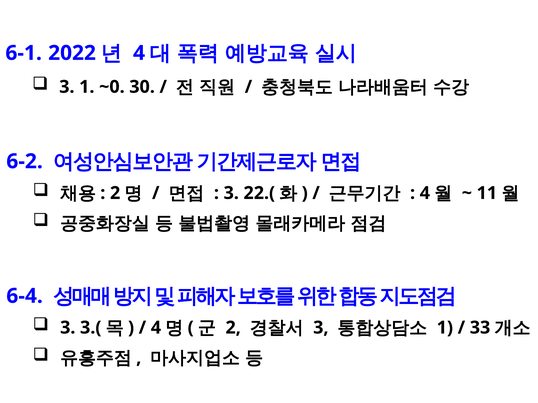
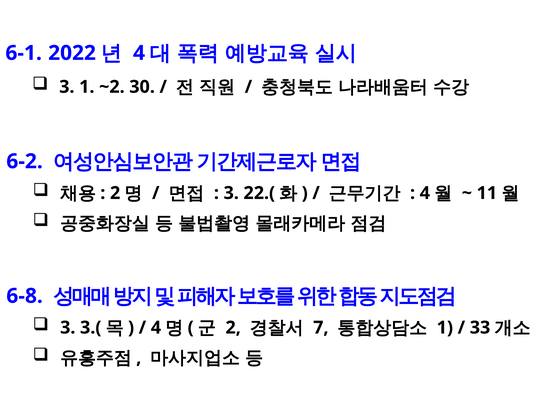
~0: ~0 -> ~2
6-4: 6-4 -> 6-8
3 at (321, 328): 3 -> 7
